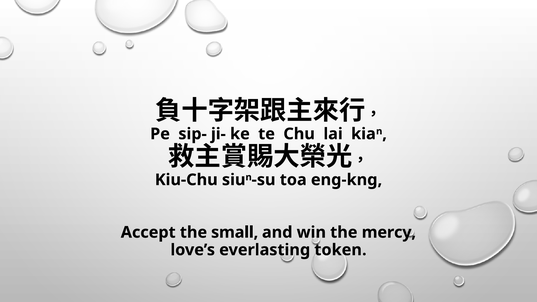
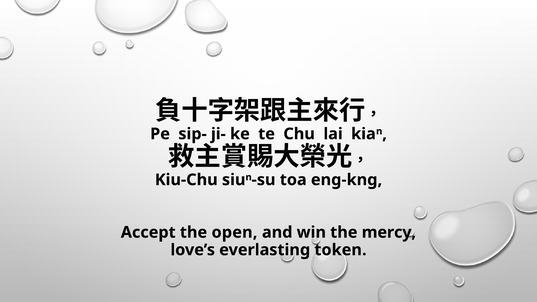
small: small -> open
